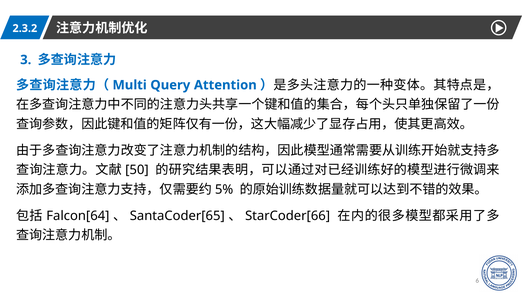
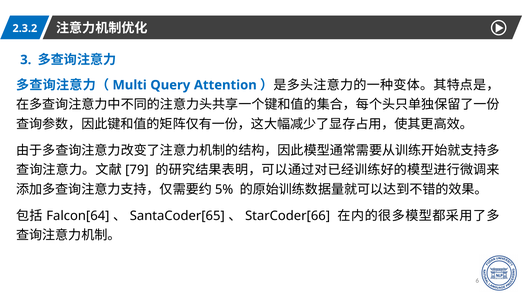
50: 50 -> 79
